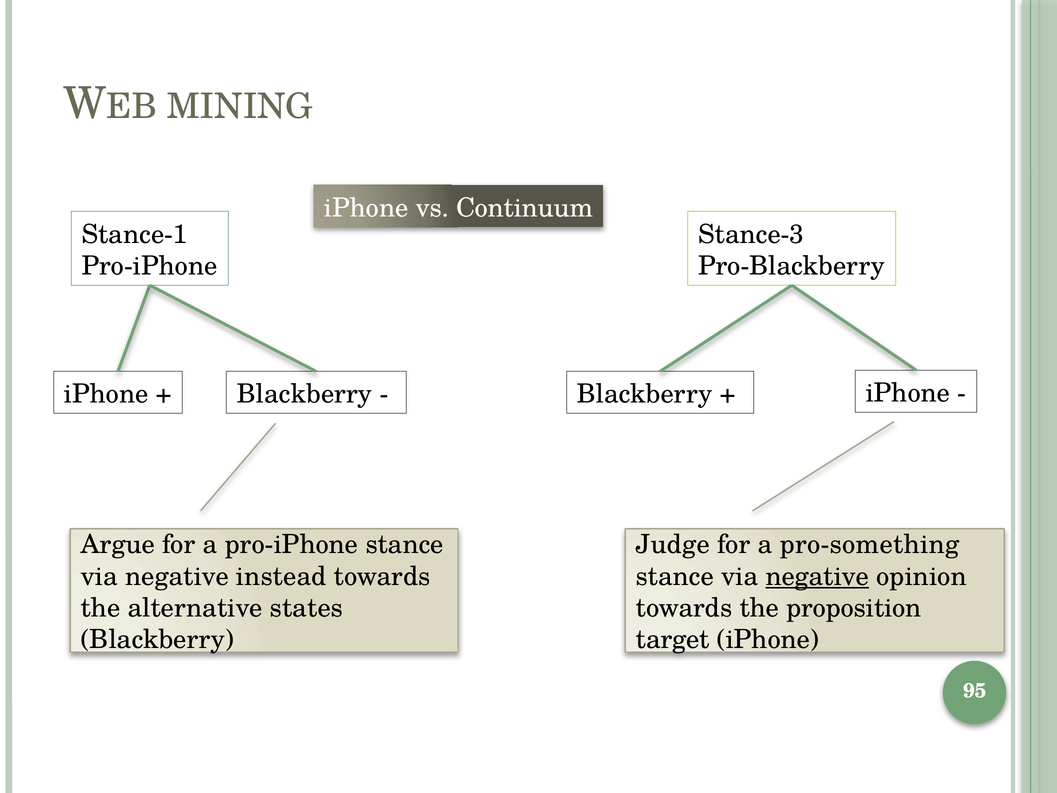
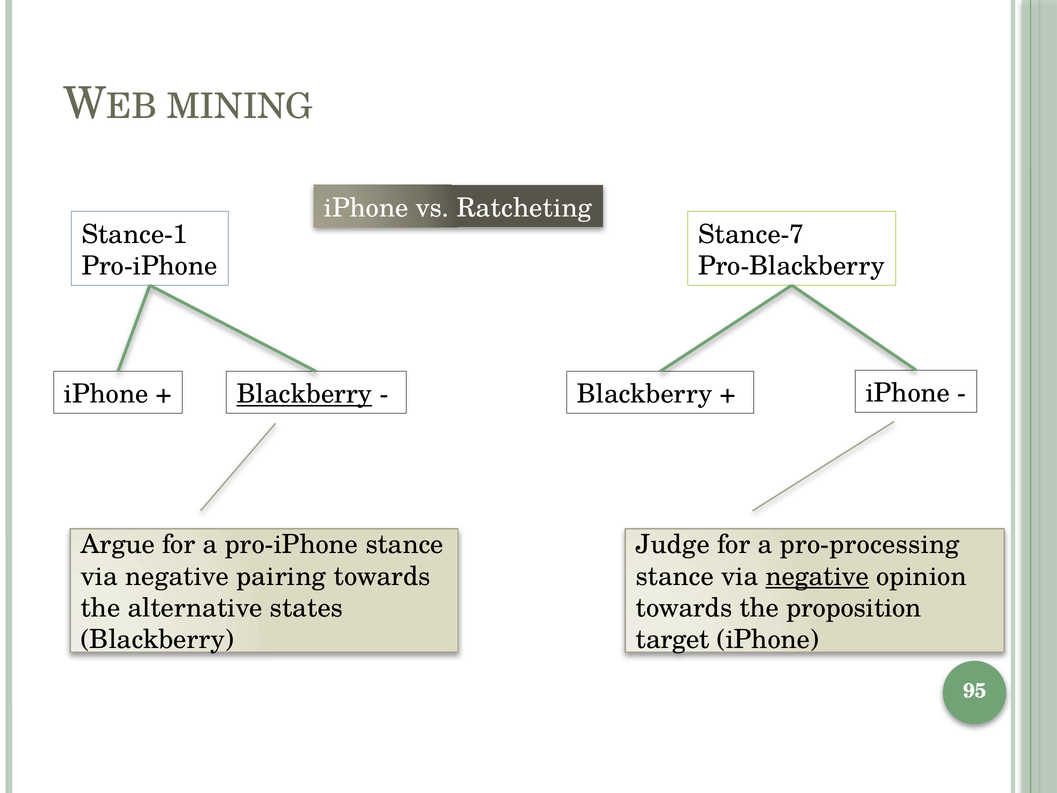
Continuum: Continuum -> Ratcheting
Stance-3: Stance-3 -> Stance-7
Blackberry at (304, 394) underline: none -> present
pro-something: pro-something -> pro-processing
instead: instead -> pairing
